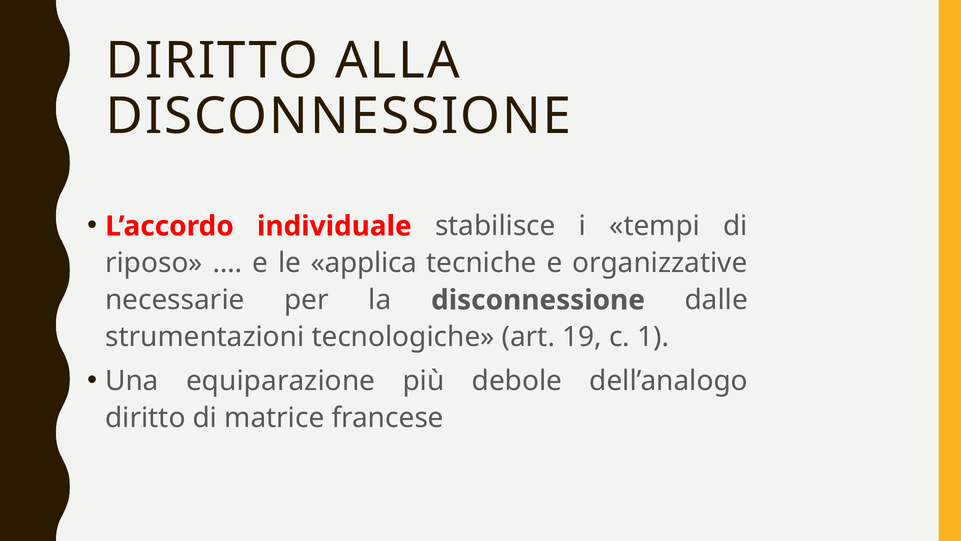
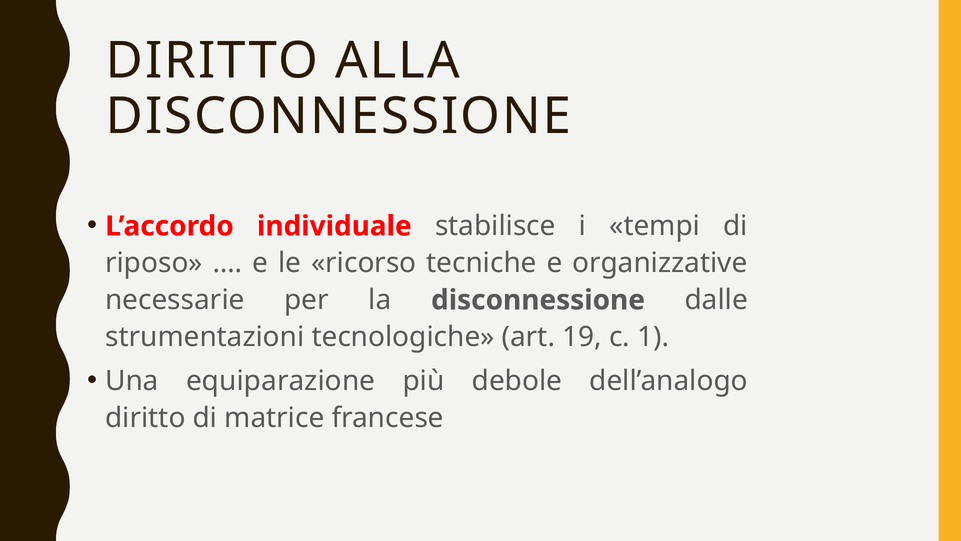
applica: applica -> ricorso
